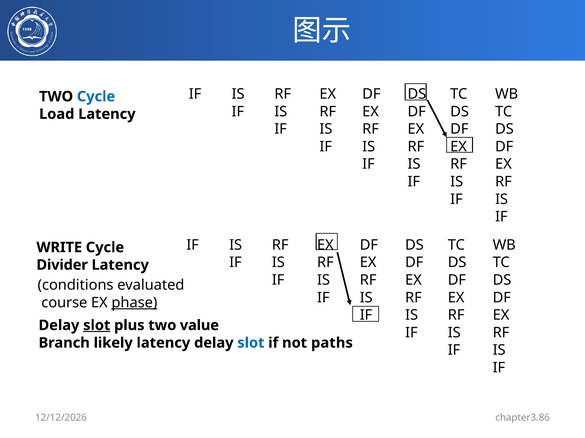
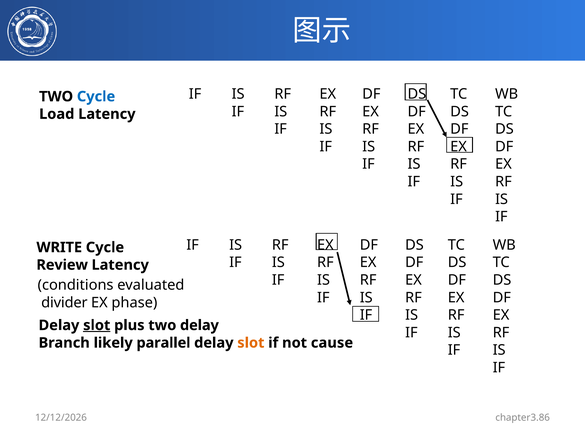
Divider: Divider -> Review
course: course -> divider
phase underline: present -> none
two value: value -> delay
likely latency: latency -> parallel
slot at (251, 343) colour: blue -> orange
paths: paths -> cause
